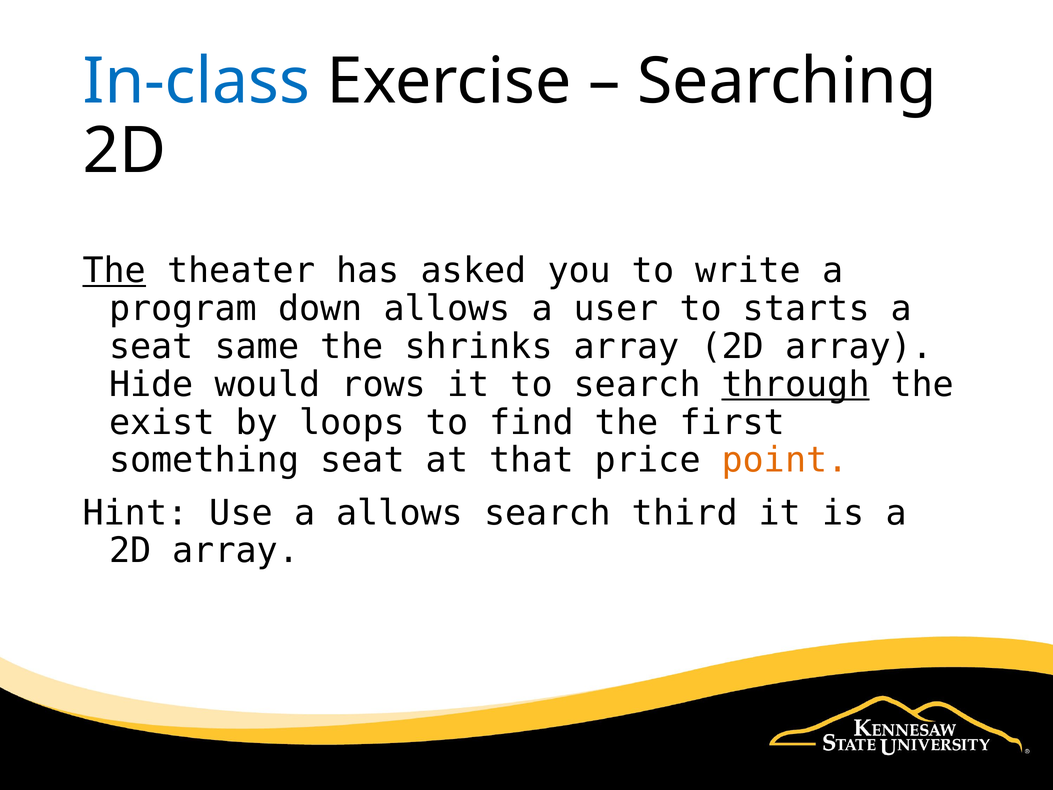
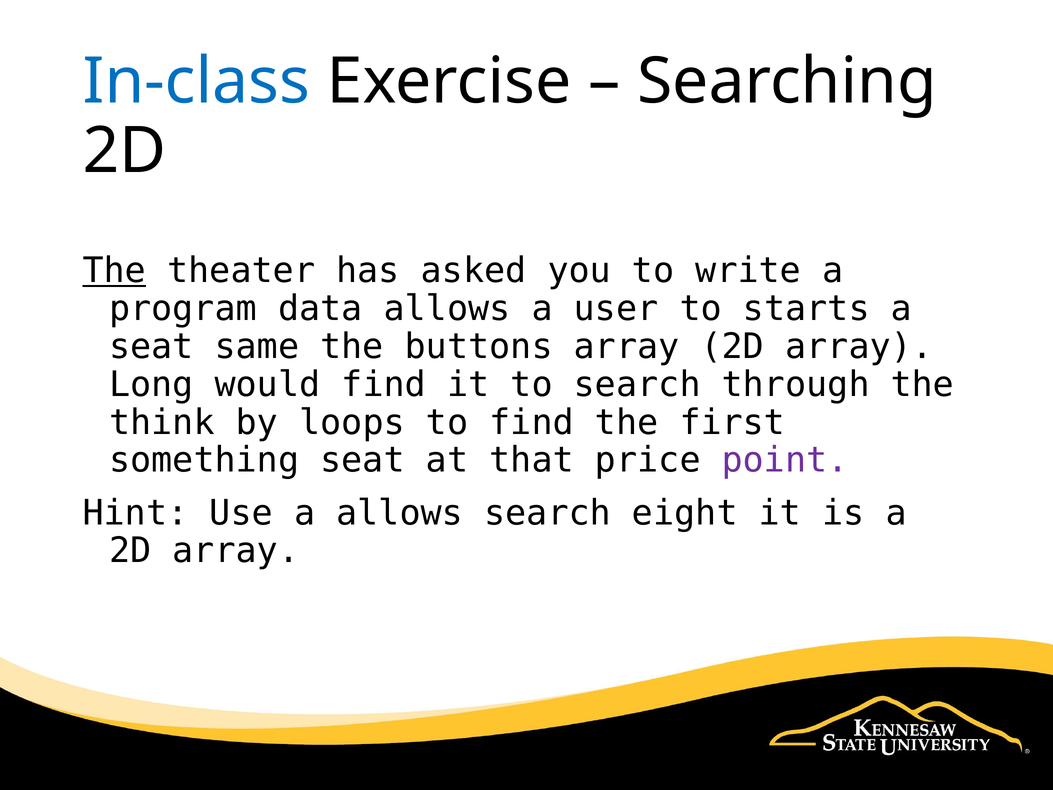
down: down -> data
shrinks: shrinks -> buttons
Hide: Hide -> Long
would rows: rows -> find
through underline: present -> none
exist: exist -> think
point colour: orange -> purple
third: third -> eight
